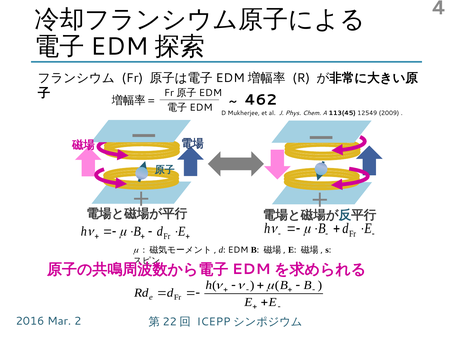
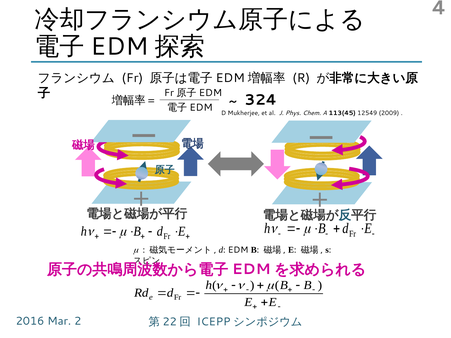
462: 462 -> 324
